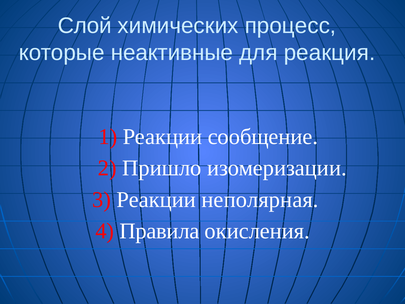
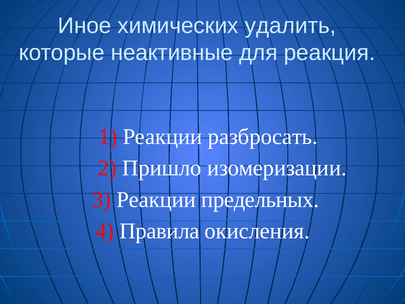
Слой: Слой -> Иное
процесс: процесс -> удалить
сообщение: сообщение -> разбросать
неполярная: неполярная -> предельных
